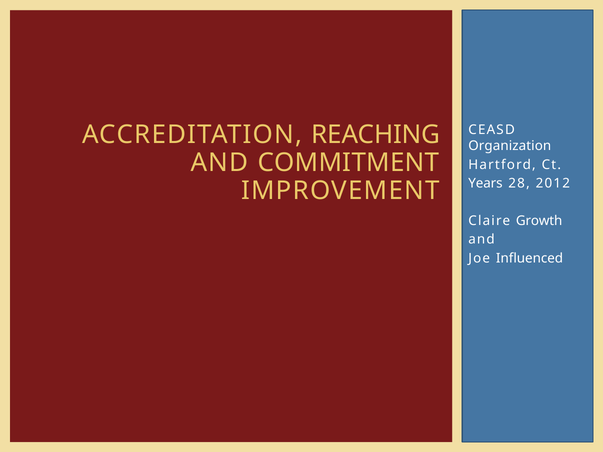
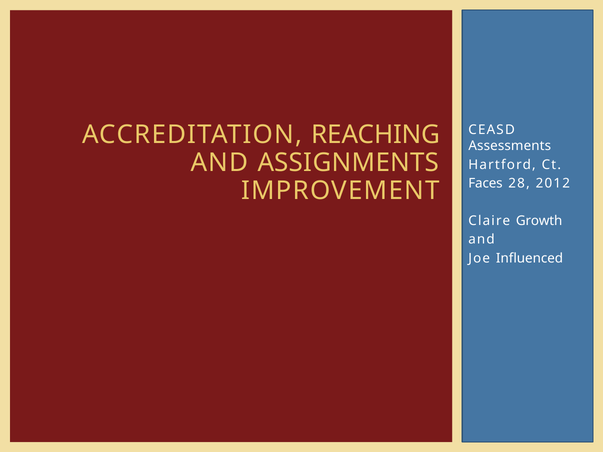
Organization: Organization -> Assessments
COMMITMENT: COMMITMENT -> ASSIGNMENTS
Years: Years -> Faces
